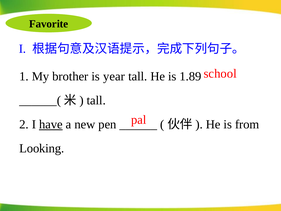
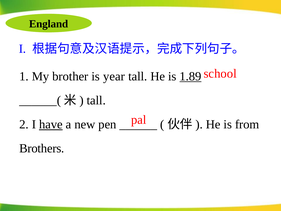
Favorite: Favorite -> England
1.89 underline: none -> present
Looking: Looking -> Brothers
